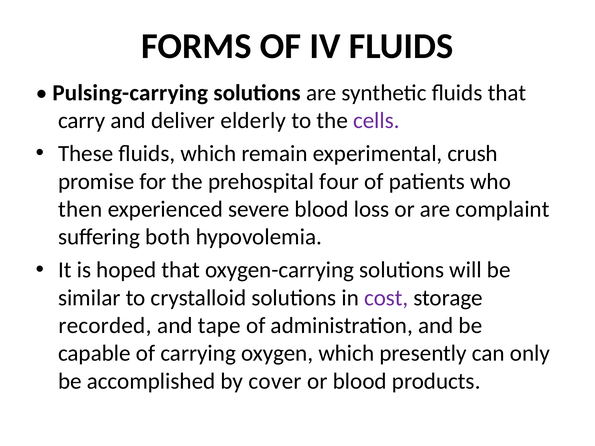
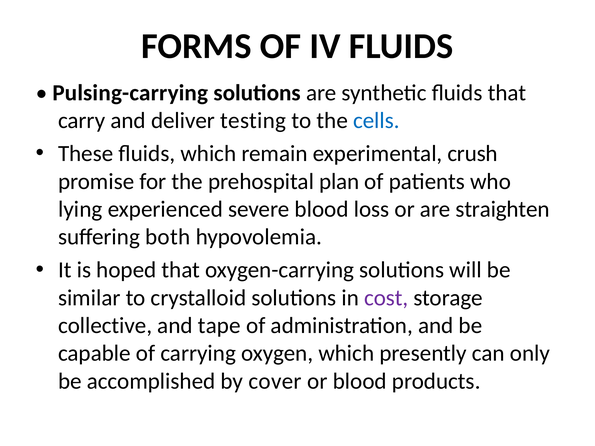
elderly: elderly -> testing
cells colour: purple -> blue
four: four -> plan
then: then -> lying
complaint: complaint -> straighten
recorded: recorded -> collective
